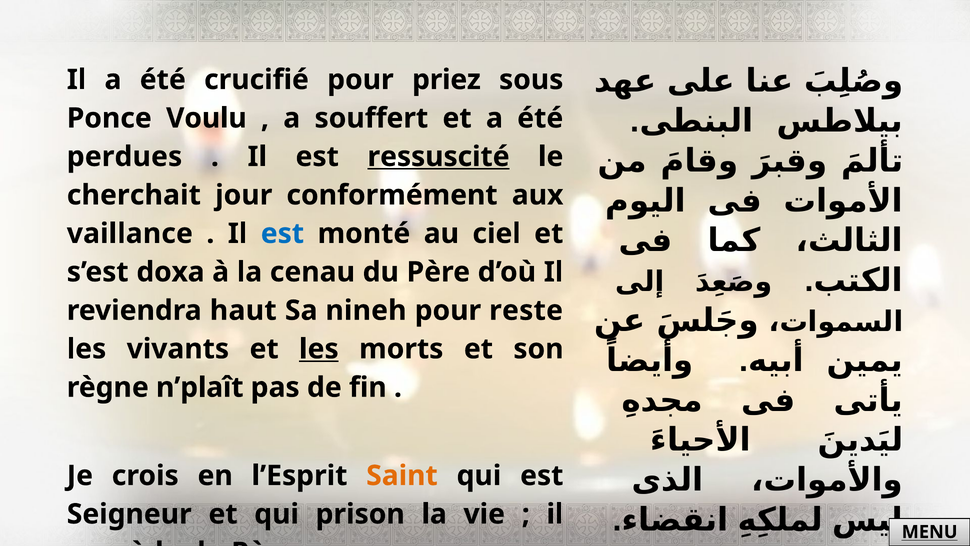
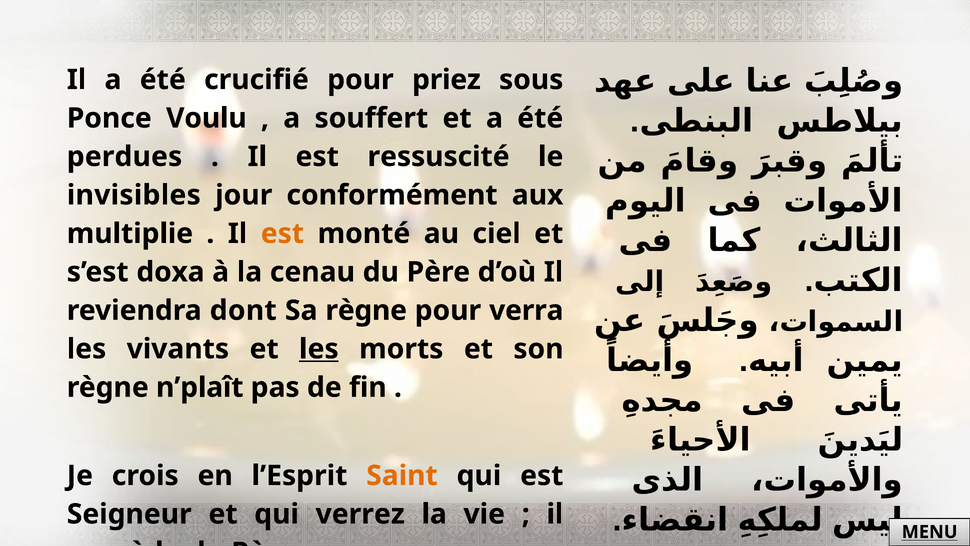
ressuscité underline: present -> none
cherchait: cherchait -> invisibles
vaillance: vaillance -> multiplie
est at (282, 233) colour: blue -> orange
haut: haut -> dont
Sa nineh: nineh -> règne
reste: reste -> verra
prison: prison -> verrez
